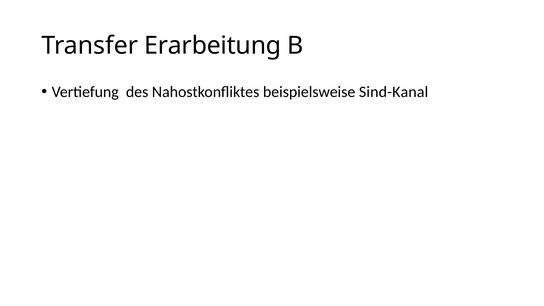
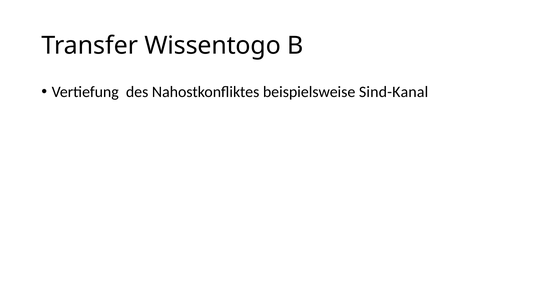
Erarbeitung: Erarbeitung -> Wissentogo
